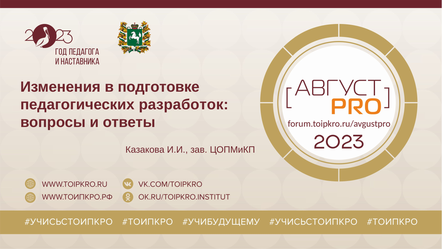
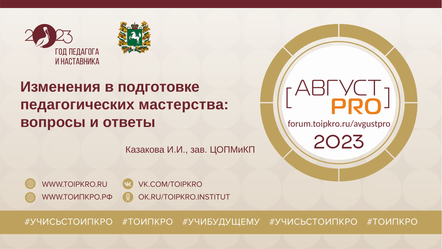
разработок: разработок -> мастерства
